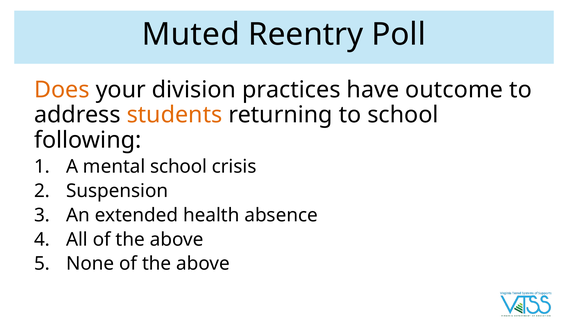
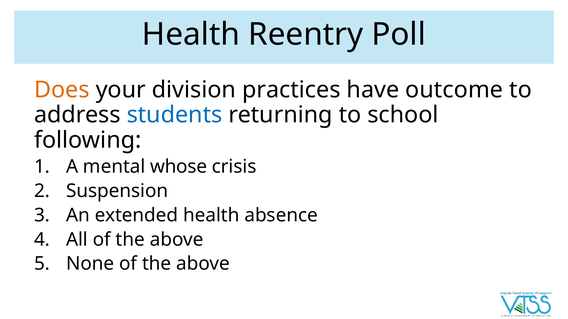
Muted at (191, 35): Muted -> Health
students colour: orange -> blue
mental school: school -> whose
